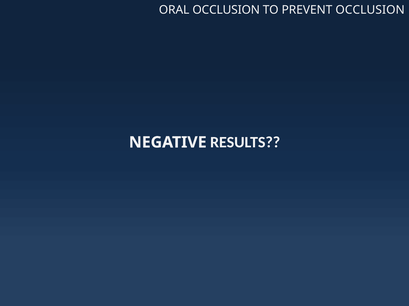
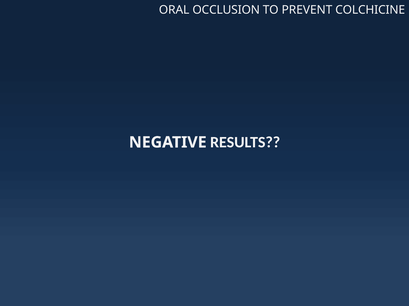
PREVENT OCCLUSION: OCCLUSION -> COLCHICINE
